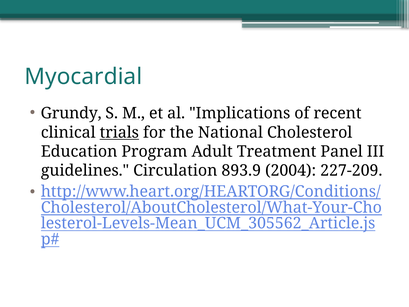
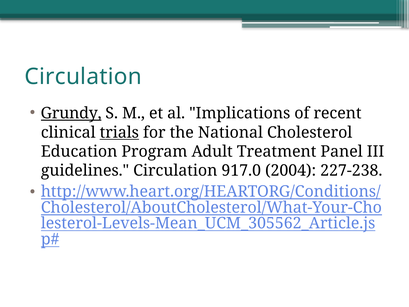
Myocardial at (83, 77): Myocardial -> Circulation
Grundy underline: none -> present
893.9: 893.9 -> 917.0
227-209: 227-209 -> 227-238
